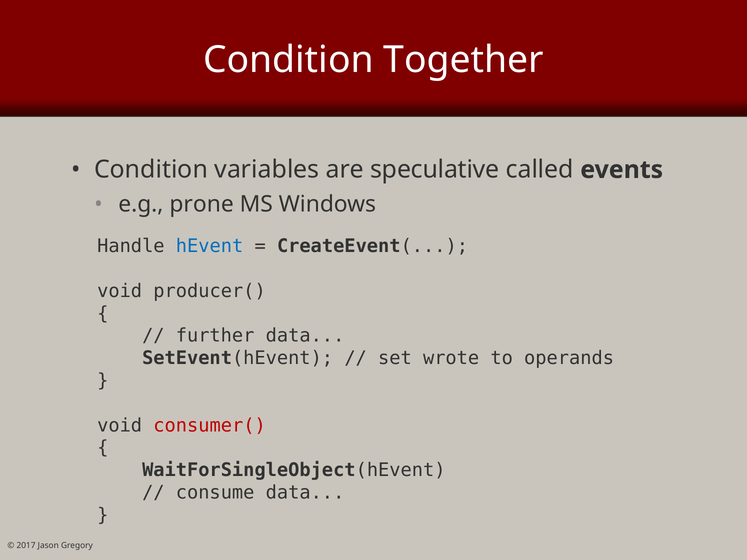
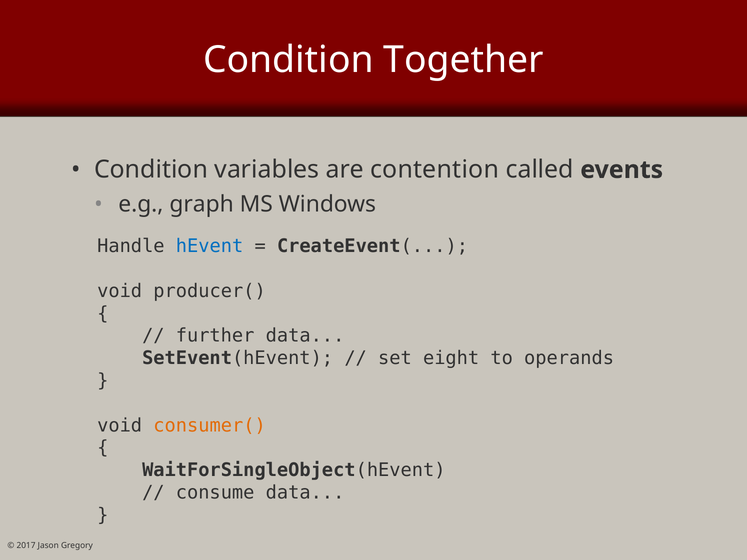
speculative: speculative -> contention
prone: prone -> graph
wrote: wrote -> eight
consumer( colour: red -> orange
